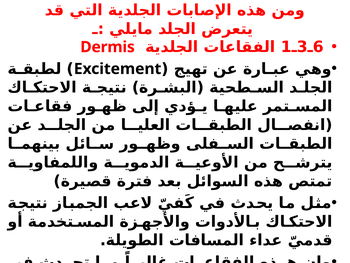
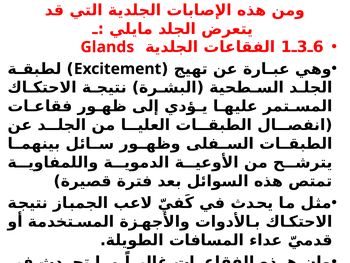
Dermis: Dermis -> Glands
